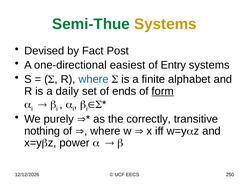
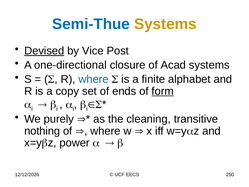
Semi-Thue colour: green -> blue
Devised underline: none -> present
Fact: Fact -> Vice
easiest: easiest -> closure
Entry: Entry -> Acad
daily: daily -> copy
correctly: correctly -> cleaning
